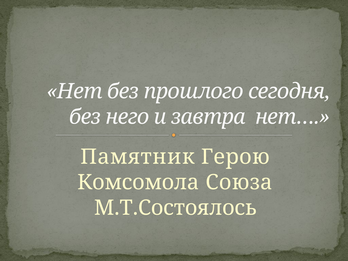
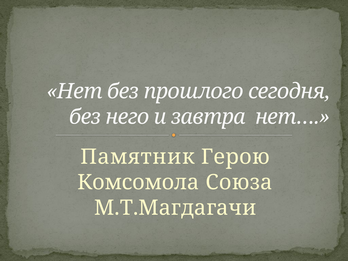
М.Т.Состоялось: М.Т.Состоялось -> М.Т.Магдагачи
